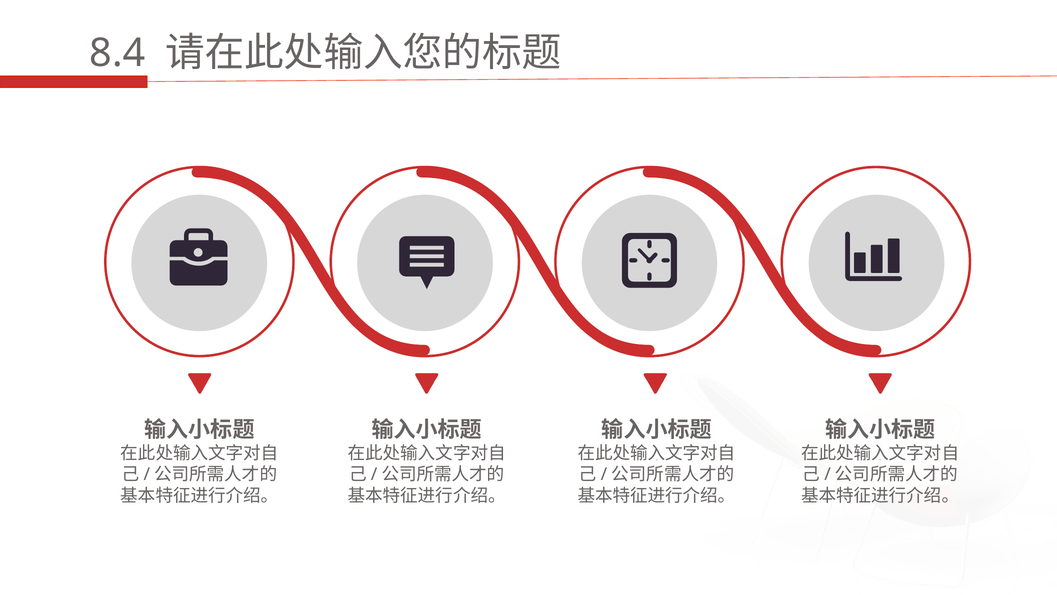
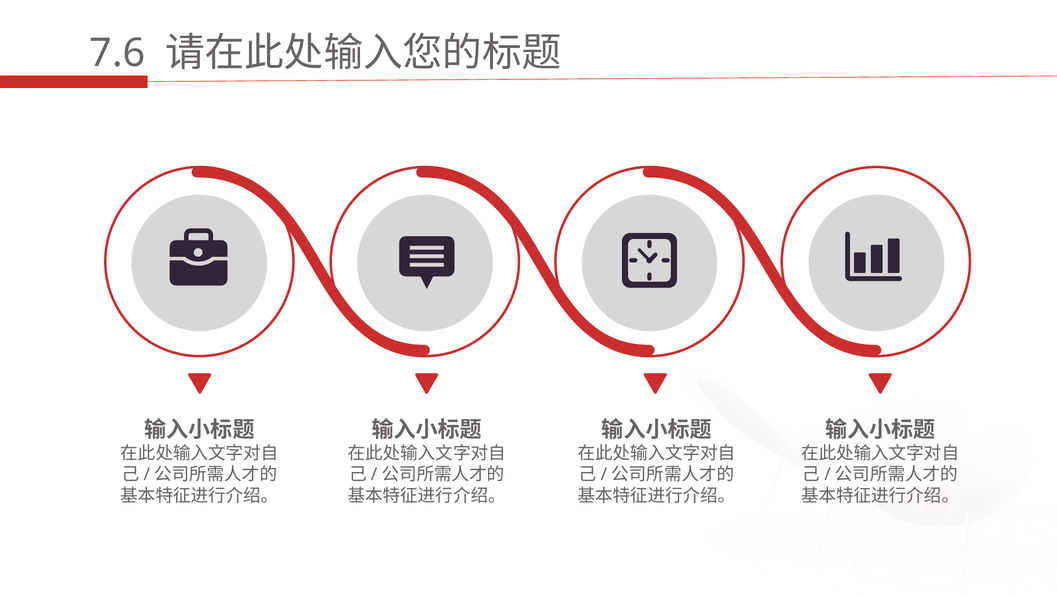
8.4: 8.4 -> 7.6
